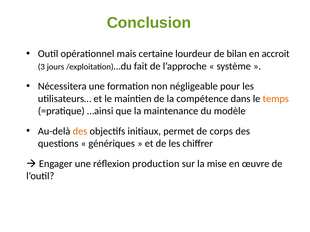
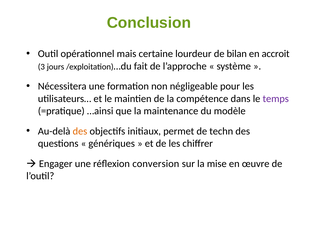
temps colour: orange -> purple
corps: corps -> techn
production: production -> conversion
